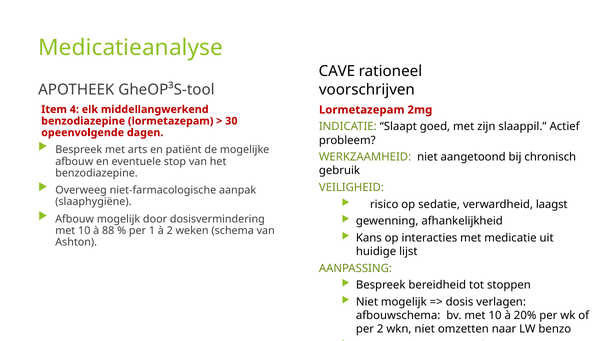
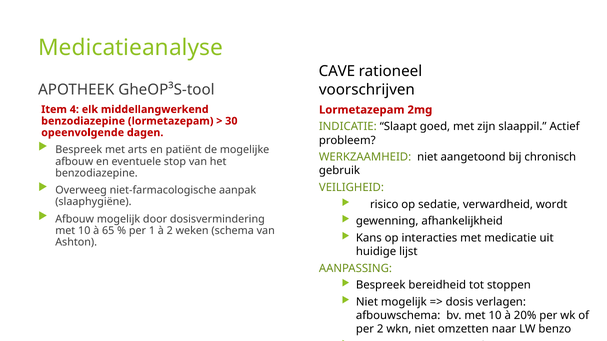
laagst: laagst -> wordt
88: 88 -> 65
